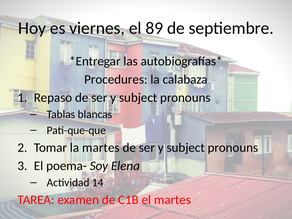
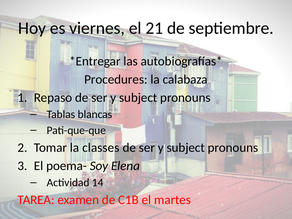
89: 89 -> 21
la martes: martes -> classes
